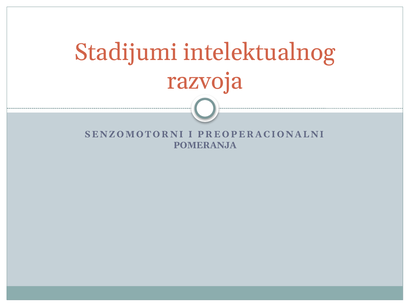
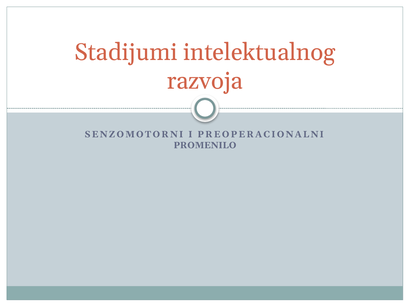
POMERANJA: POMERANJA -> PROMENILO
